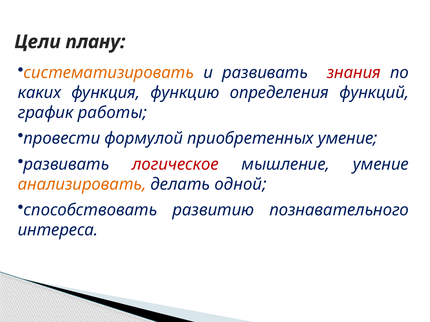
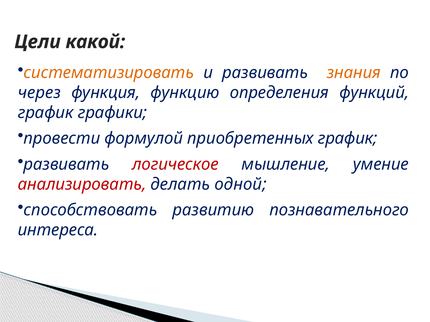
плану: плану -> какой
знания colour: red -> orange
каких: каких -> через
работы: работы -> графики
приобретенных умение: умение -> график
анализировать colour: orange -> red
